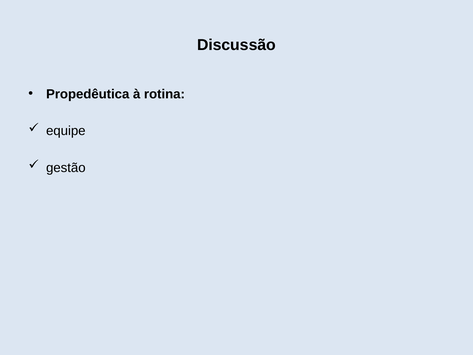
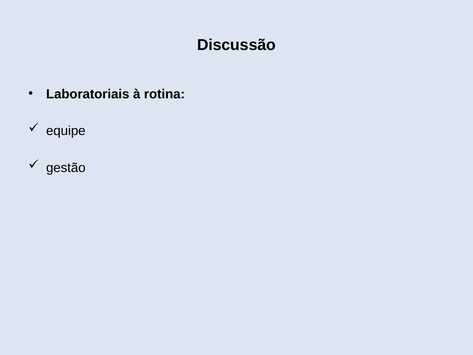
Propedêutica: Propedêutica -> Laboratoriais
